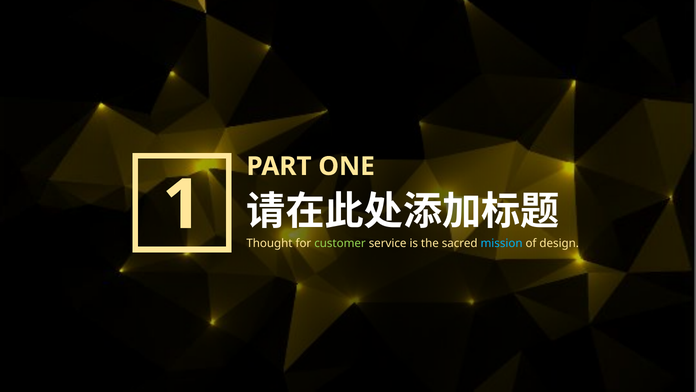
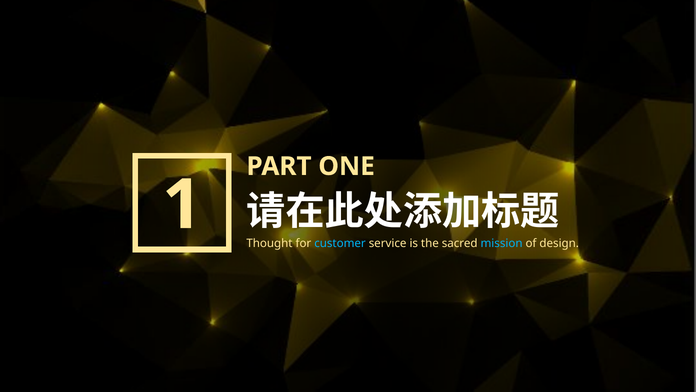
customer colour: light green -> light blue
